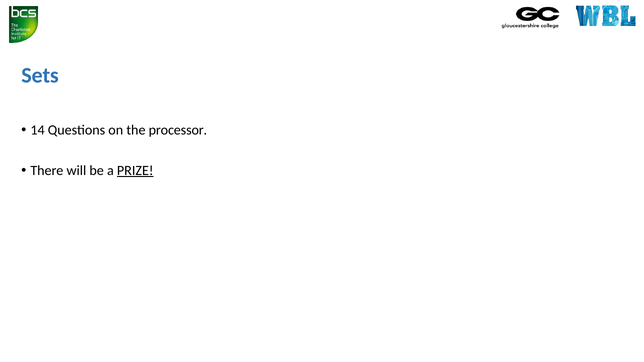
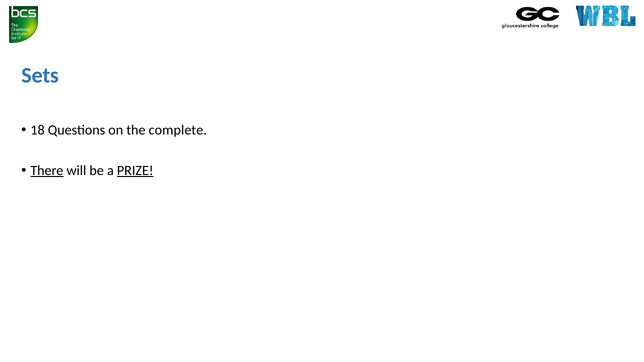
14: 14 -> 18
processor: processor -> complete
There underline: none -> present
